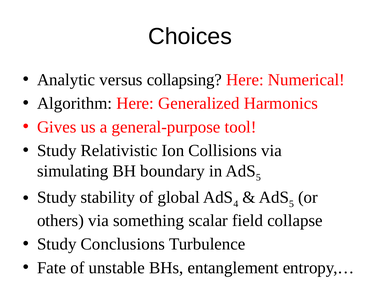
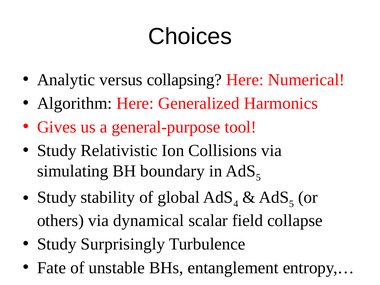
something: something -> dynamical
Conclusions: Conclusions -> Surprisingly
